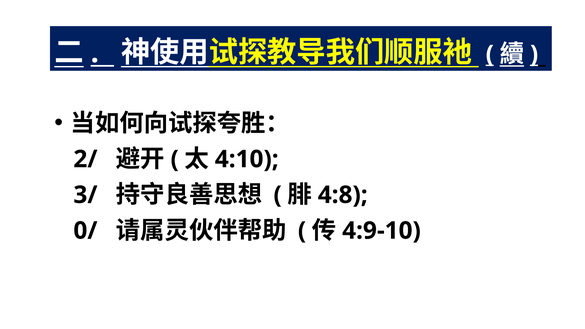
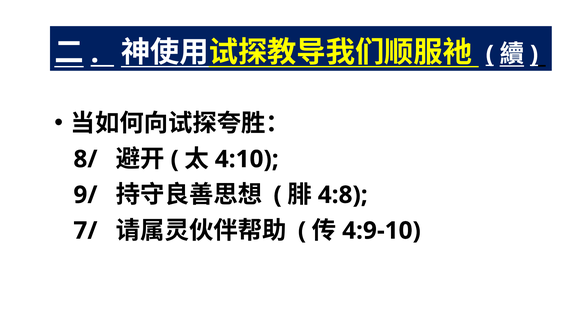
2/: 2/ -> 8/
3/: 3/ -> 9/
0/: 0/ -> 7/
